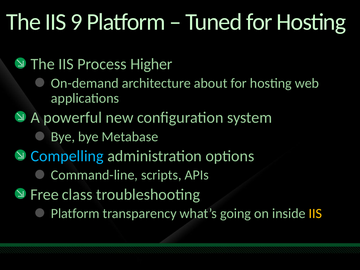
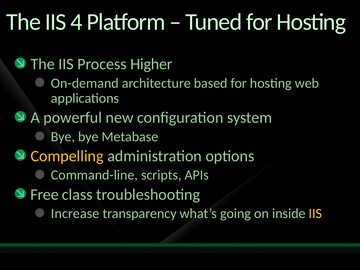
9: 9 -> 4
about: about -> based
Compelling colour: light blue -> yellow
Platform at (75, 214): Platform -> Increase
